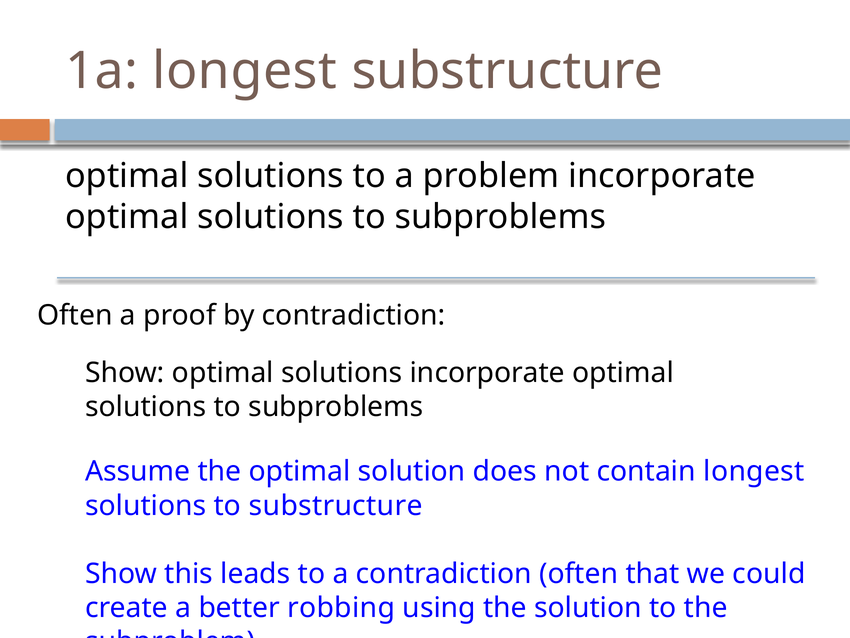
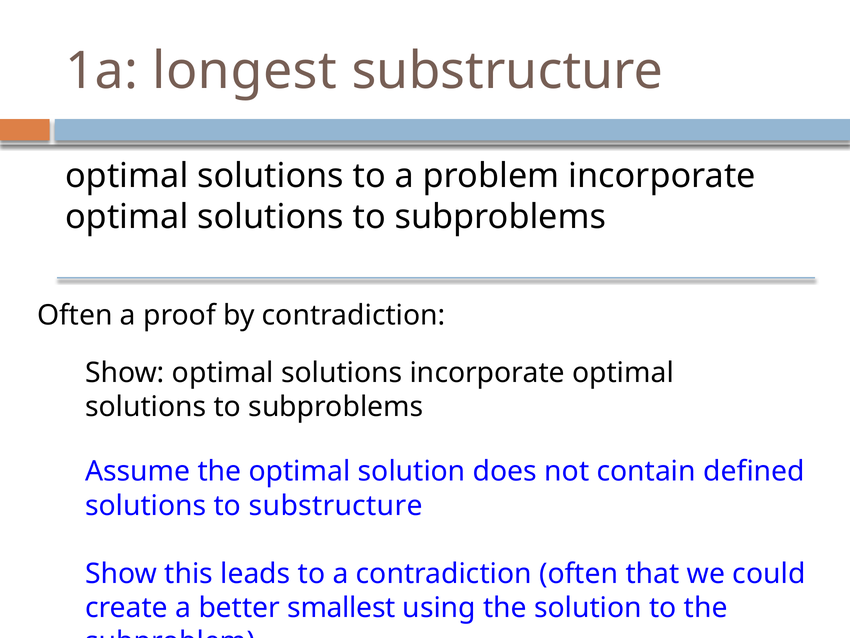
contain longest: longest -> defined
robbing: robbing -> smallest
